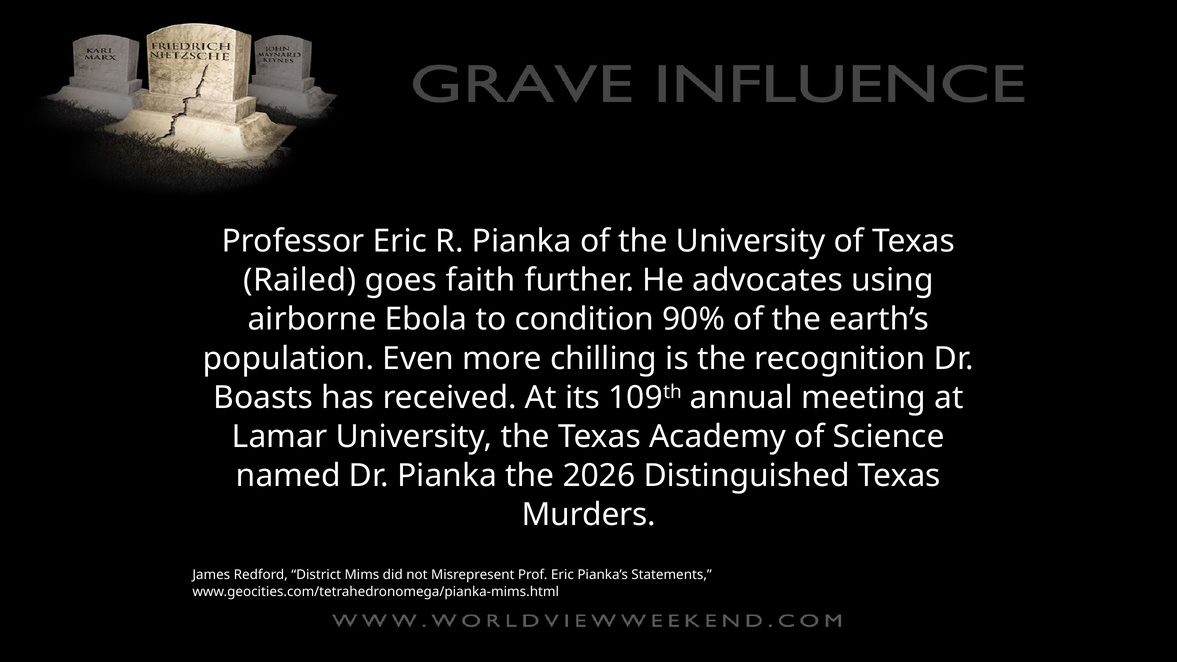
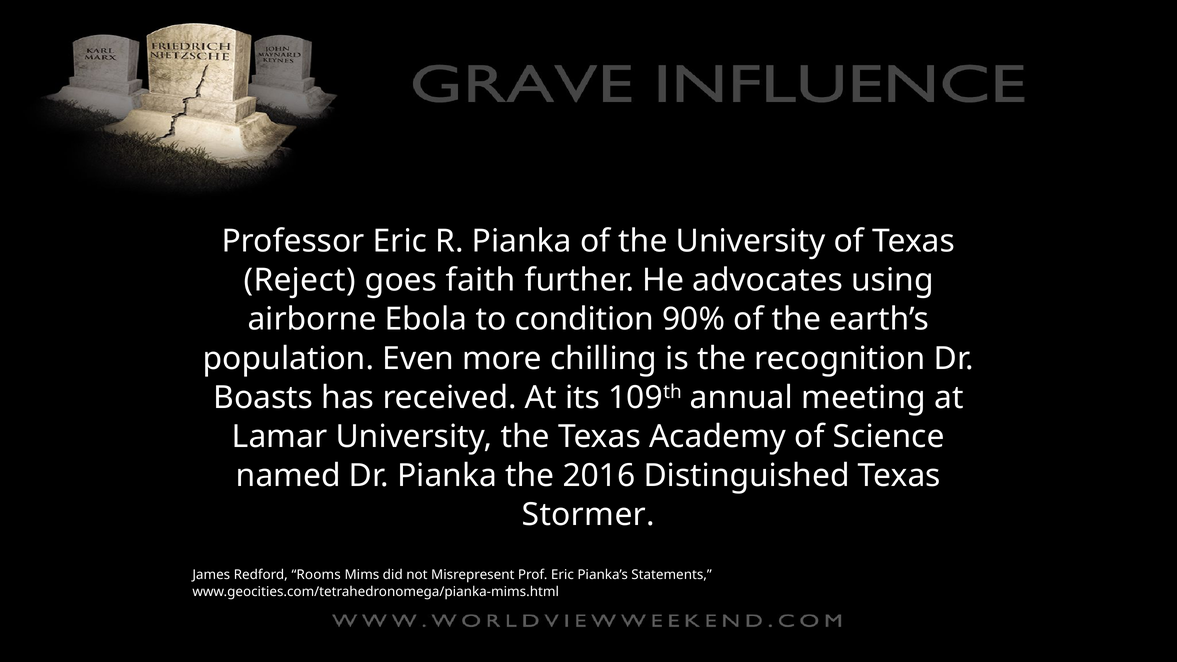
Railed: Railed -> Reject
2026: 2026 -> 2016
Murders: Murders -> Stormer
District: District -> Rooms
